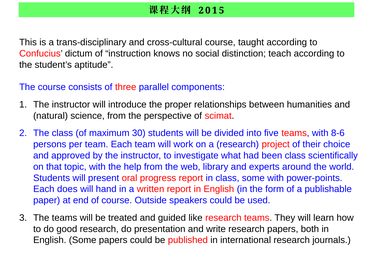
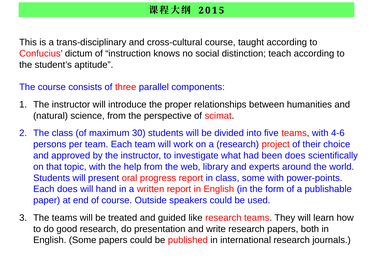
8-6: 8-6 -> 4-6
been class: class -> does
